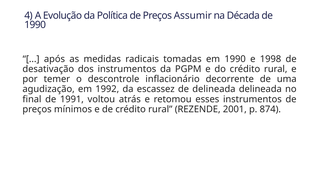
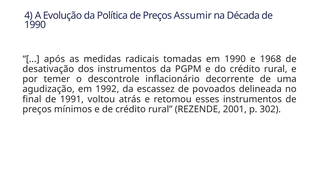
1998: 1998 -> 1968
de delineada: delineada -> povoados
874: 874 -> 302
